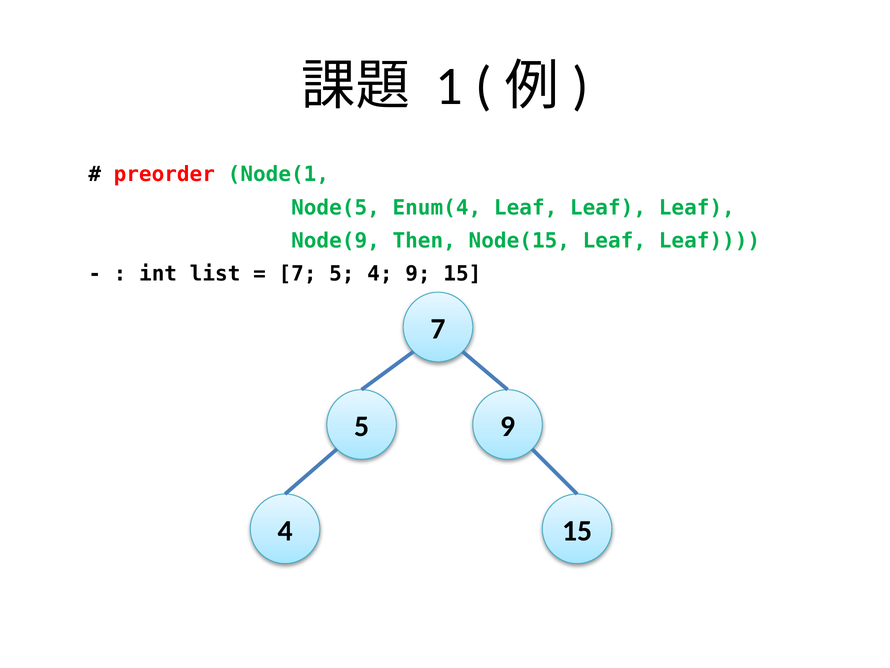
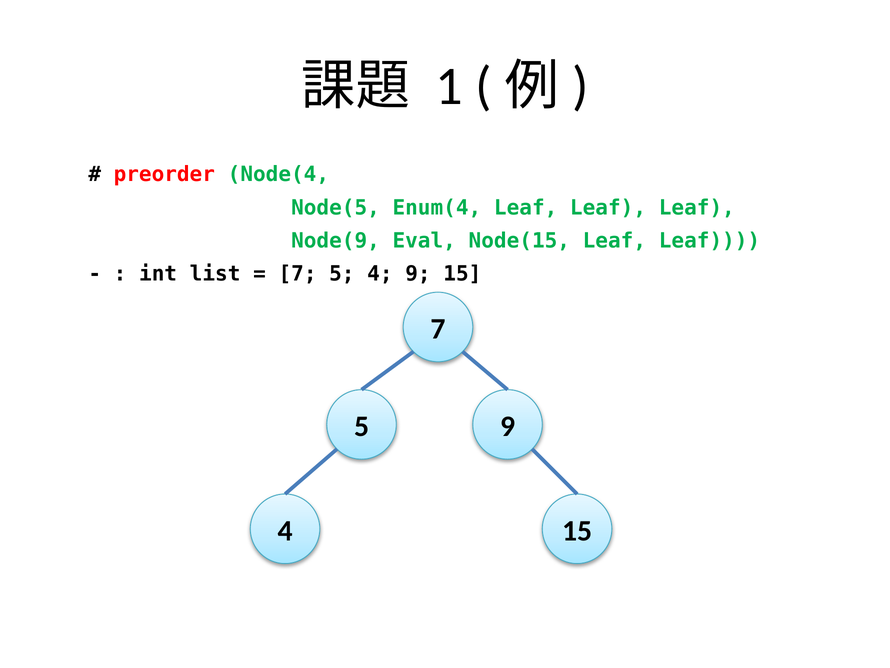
Node(1: Node(1 -> Node(4
Then: Then -> Eval
